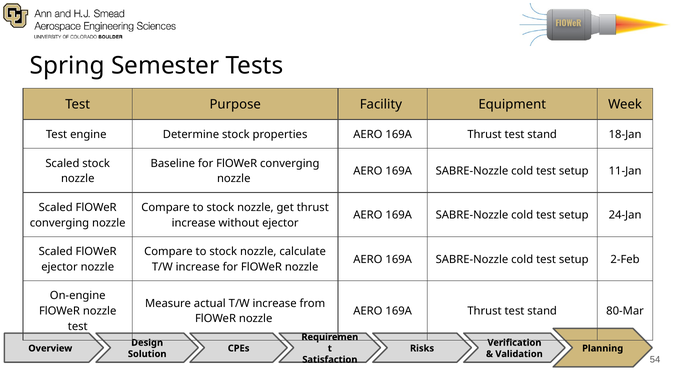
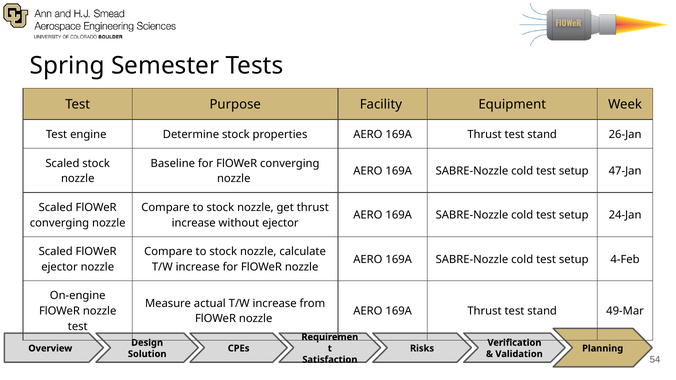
18-Jan: 18-Jan -> 26-Jan
11-Jan: 11-Jan -> 47-Jan
2-Feb: 2-Feb -> 4-Feb
80-Mar: 80-Mar -> 49-Mar
